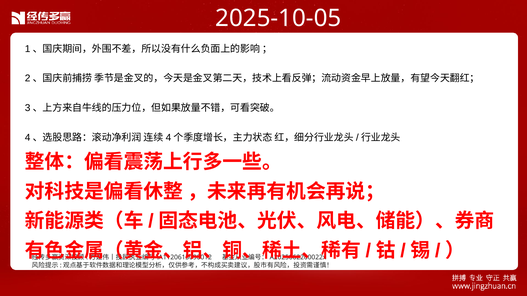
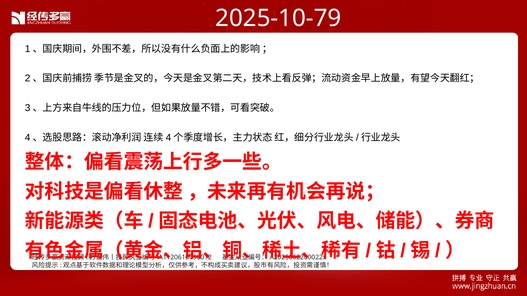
2025-10-05: 2025-10-05 -> 2025-10-79
